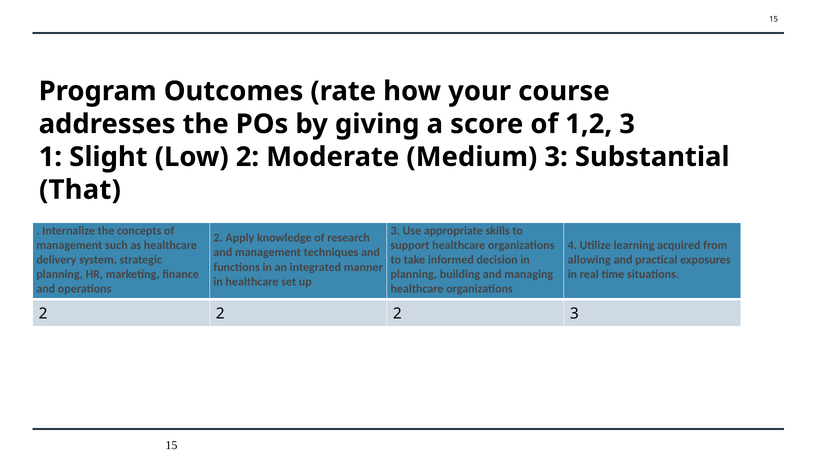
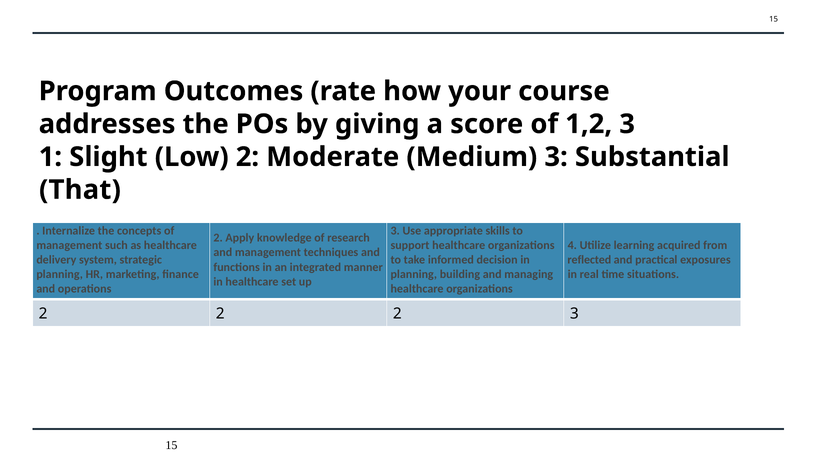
allowing: allowing -> reflected
